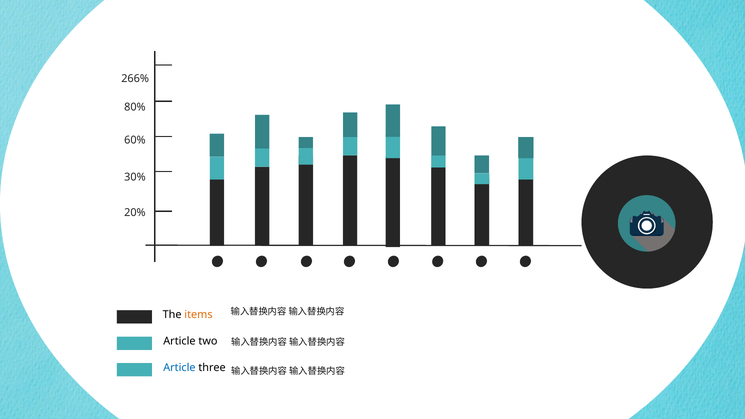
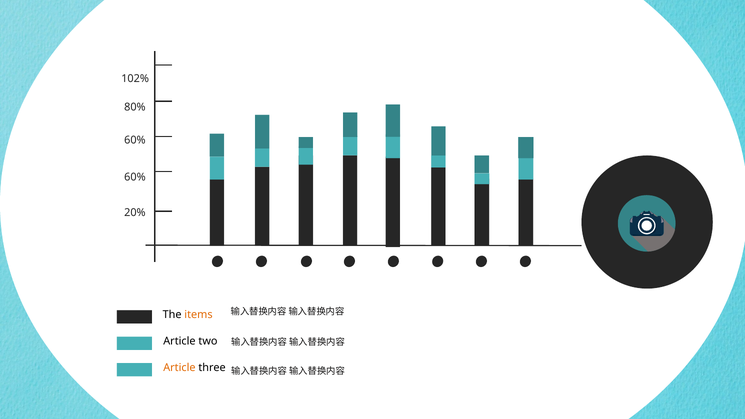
266%: 266% -> 102%
30% at (135, 177): 30% -> 60%
Article at (179, 368) colour: blue -> orange
